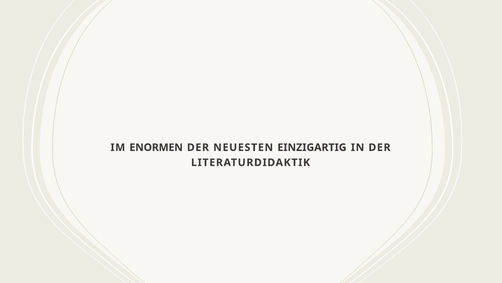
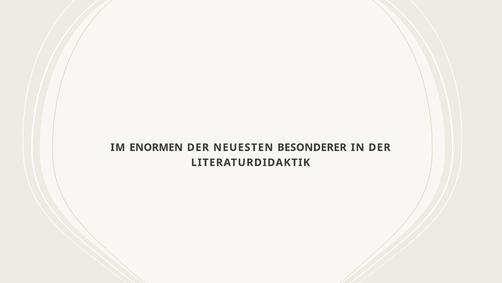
EINZIGARTIG: EINZIGARTIG -> BESONDERER
